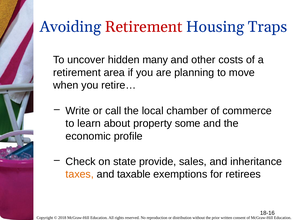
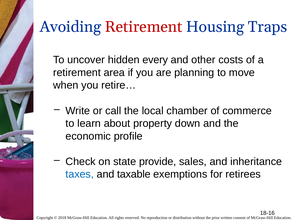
many: many -> every
some: some -> down
taxes colour: orange -> blue
